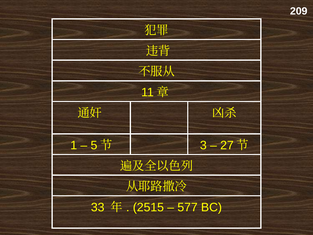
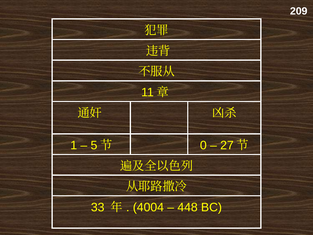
3: 3 -> 0
2515: 2515 -> 4004
577: 577 -> 448
